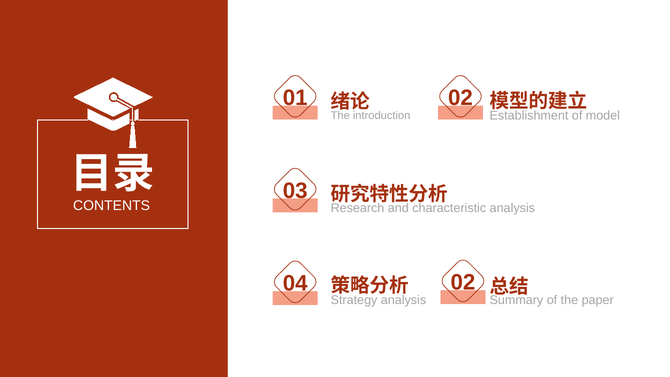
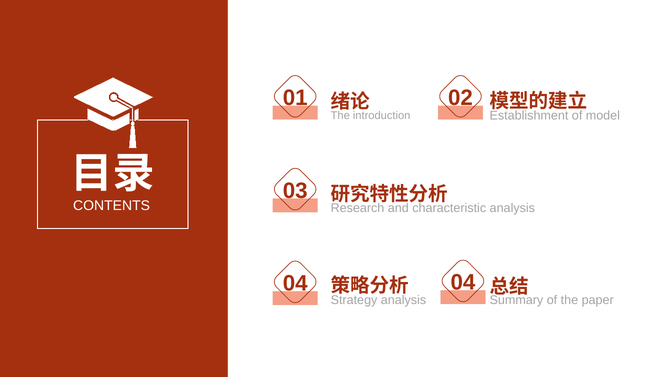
04 02: 02 -> 04
